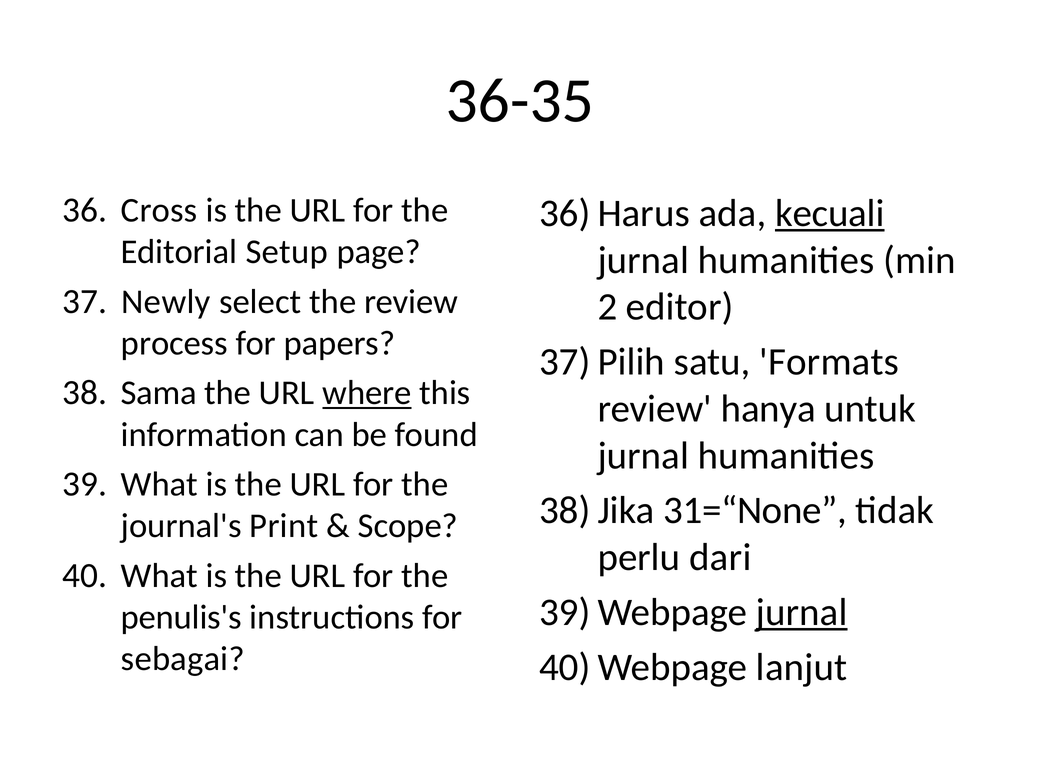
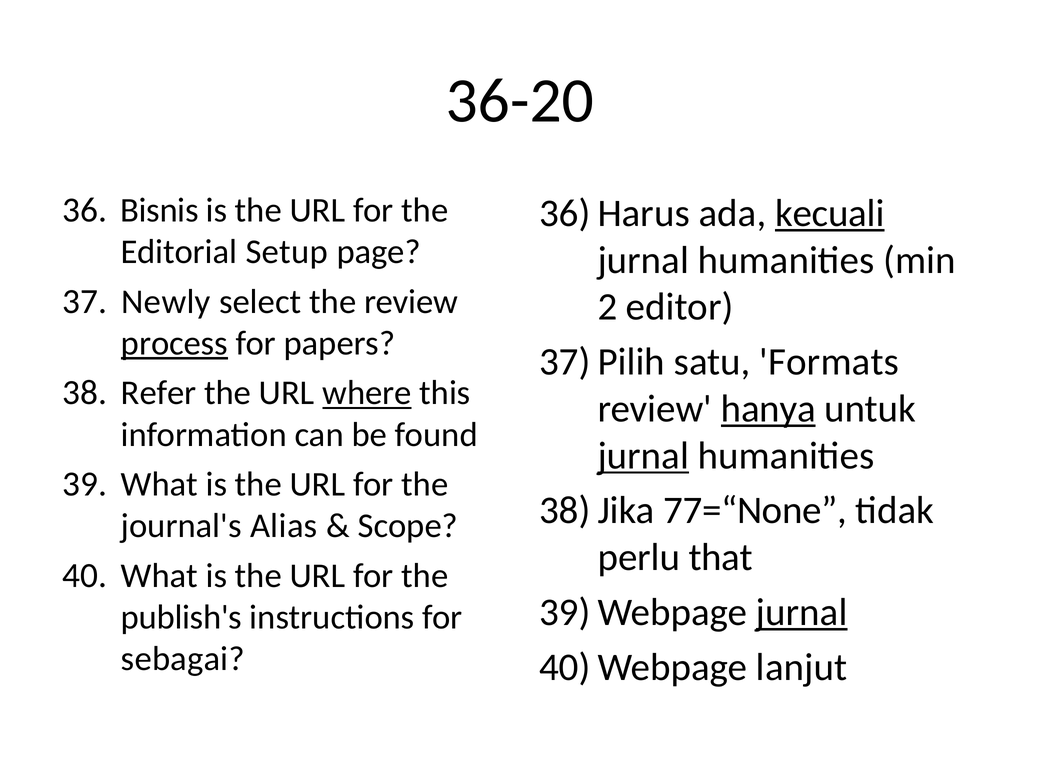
36-35: 36-35 -> 36-20
Cross: Cross -> Bisnis
process underline: none -> present
Sama: Sama -> Refer
hanya underline: none -> present
jurnal at (643, 456) underline: none -> present
31=“None: 31=“None -> 77=“None
Print: Print -> Alias
dari: dari -> that
penulis's: penulis's -> publish's
